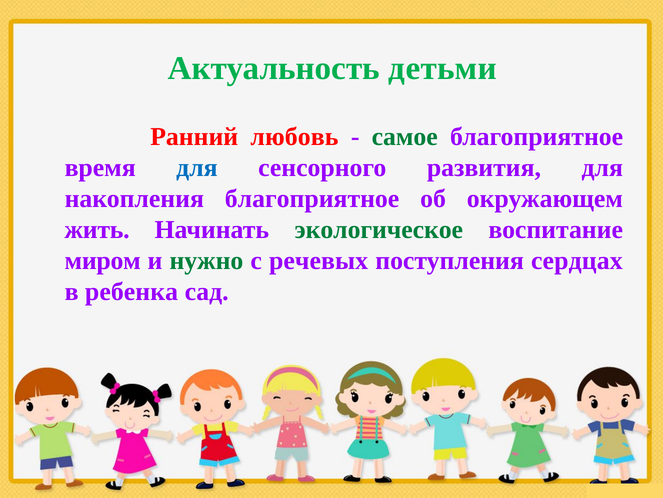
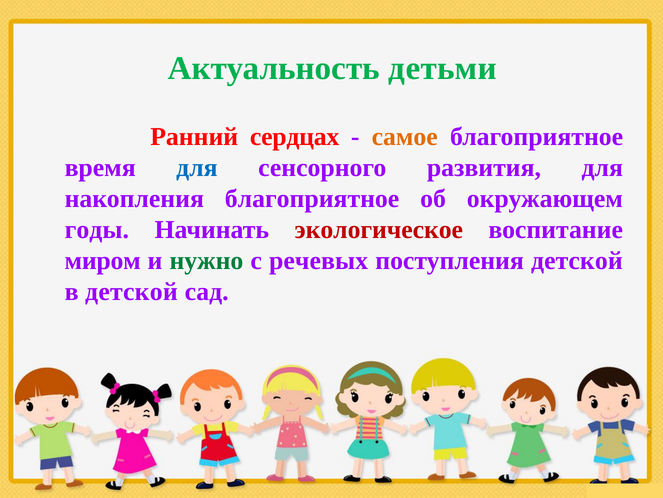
любовь: любовь -> сердцах
самое colour: green -> orange
жить: жить -> годы
экологическое colour: green -> red
поступления сердцах: сердцах -> детской
в ребенка: ребенка -> детской
